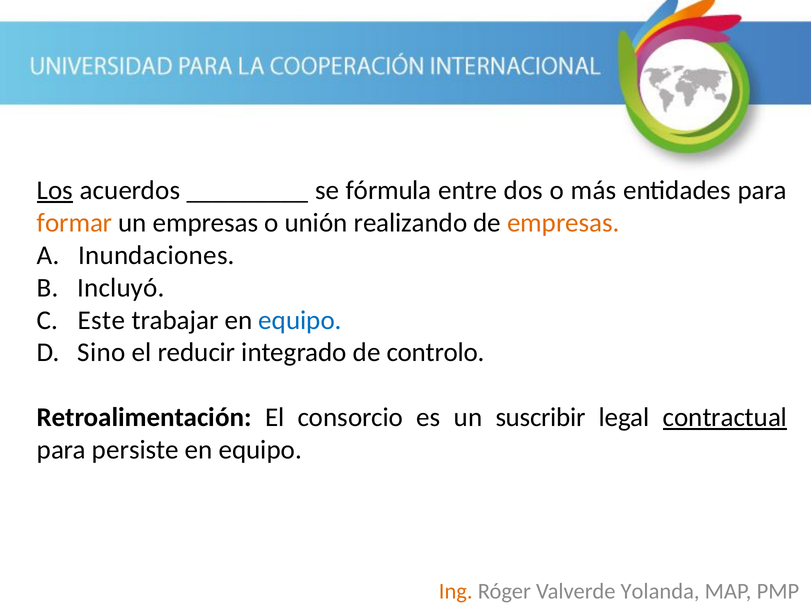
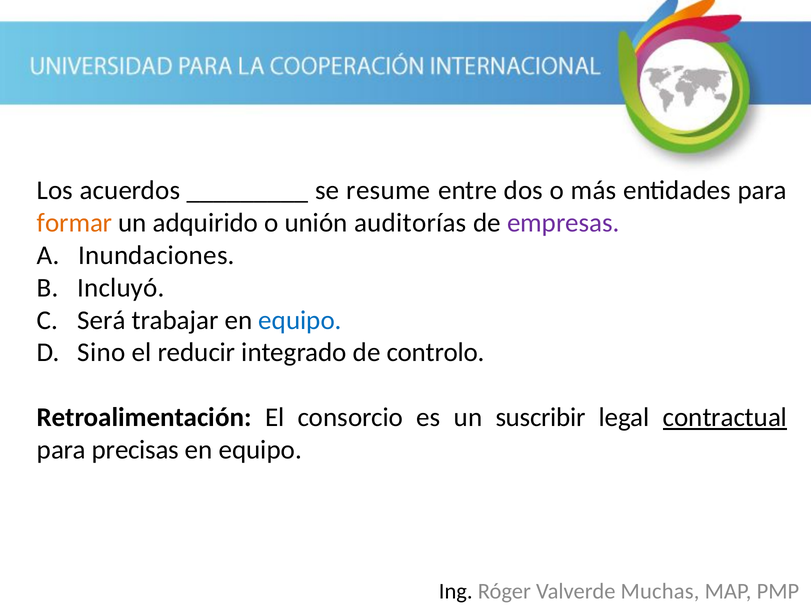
Los underline: present -> none
fórmula: fórmula -> resume
un empresas: empresas -> adquirido
realizando: realizando -> auditorías
empresas at (563, 223) colour: orange -> purple
Este: Este -> Será
persiste: persiste -> precisas
Ing colour: orange -> black
Yolanda: Yolanda -> Muchas
